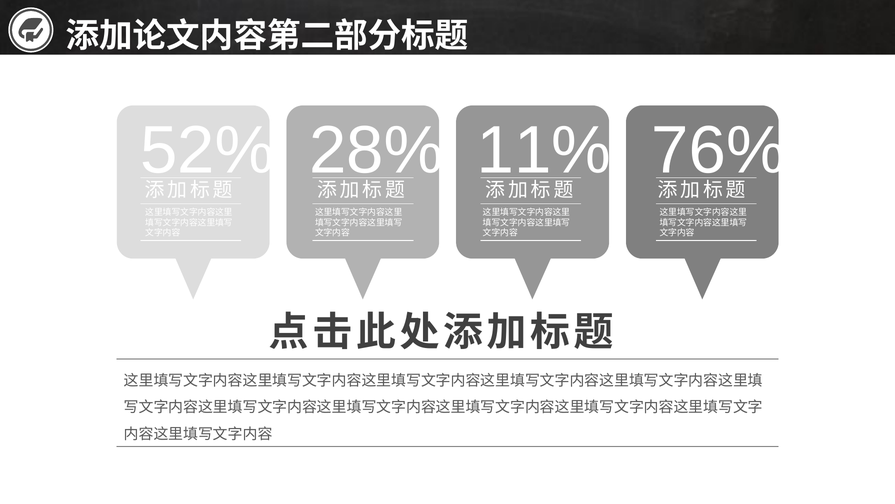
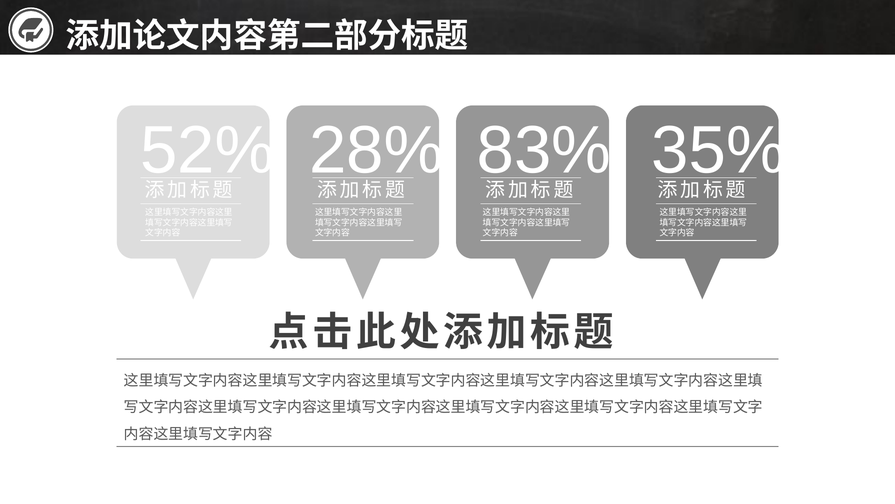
11%: 11% -> 83%
76%: 76% -> 35%
